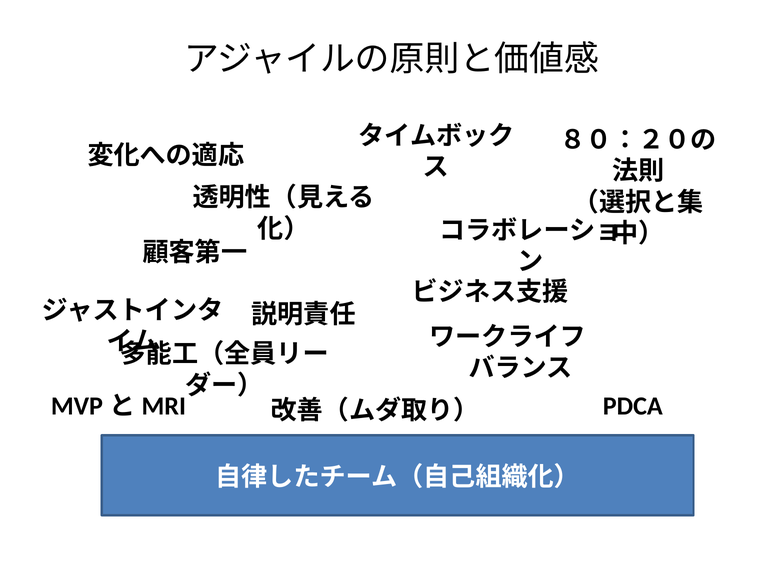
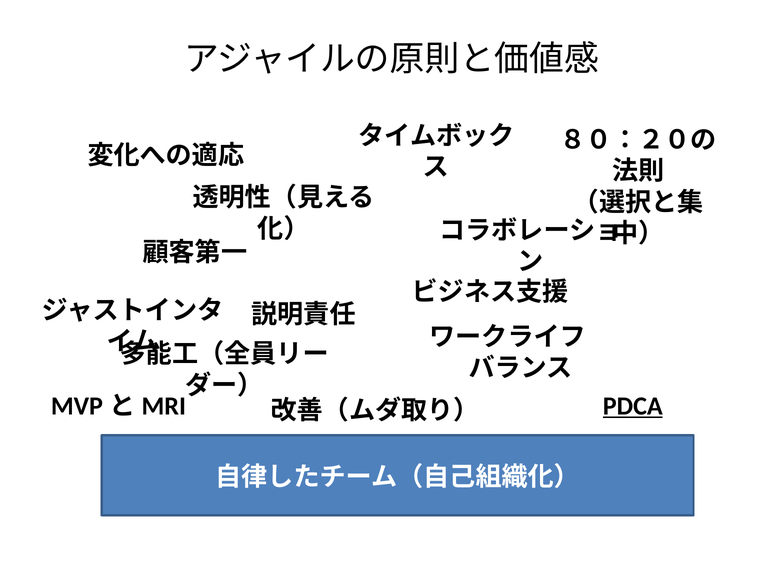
PDCA underline: none -> present
